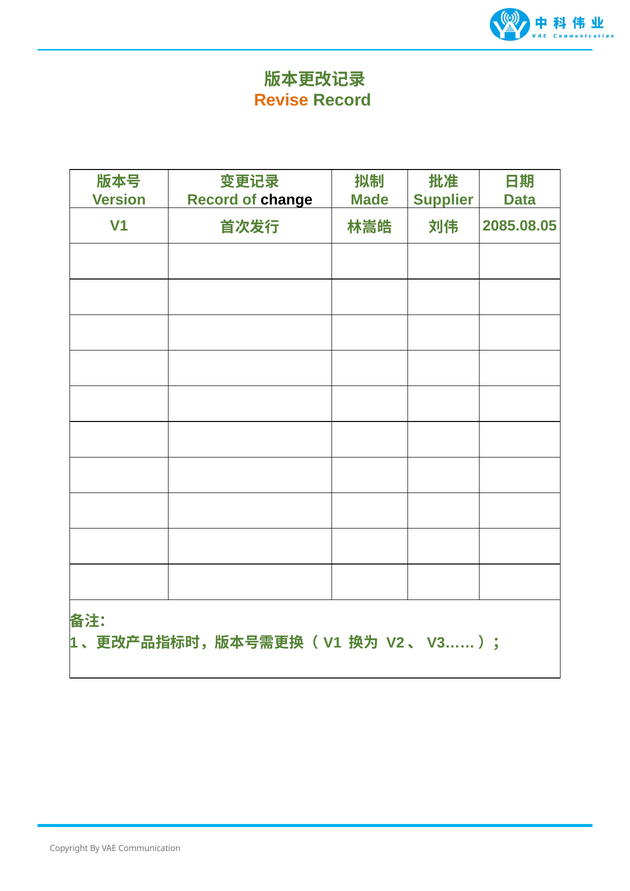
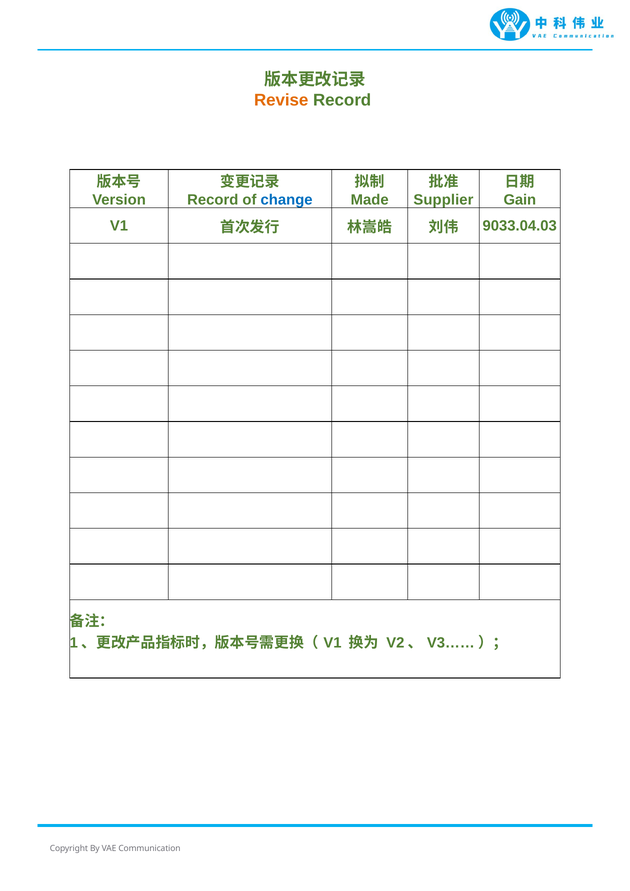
change colour: black -> blue
Data: Data -> Gain
2085.08.05: 2085.08.05 -> 9033.04.03
